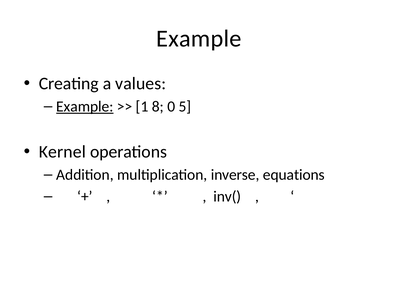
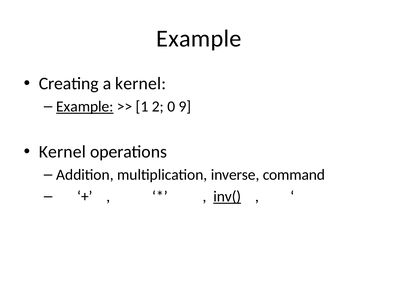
a values: values -> kernel
8: 8 -> 2
5: 5 -> 9
equations: equations -> command
inv( underline: none -> present
